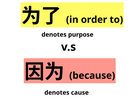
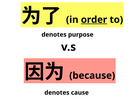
order underline: none -> present
